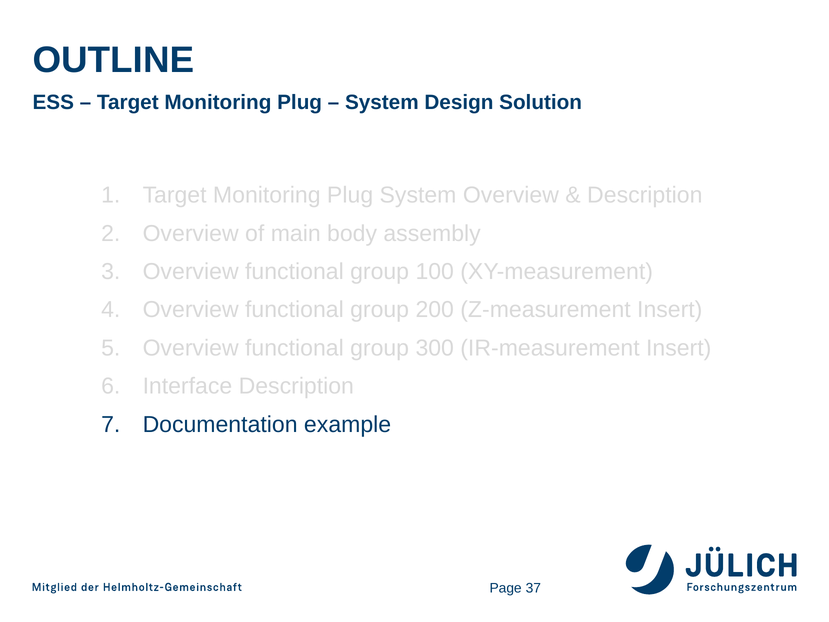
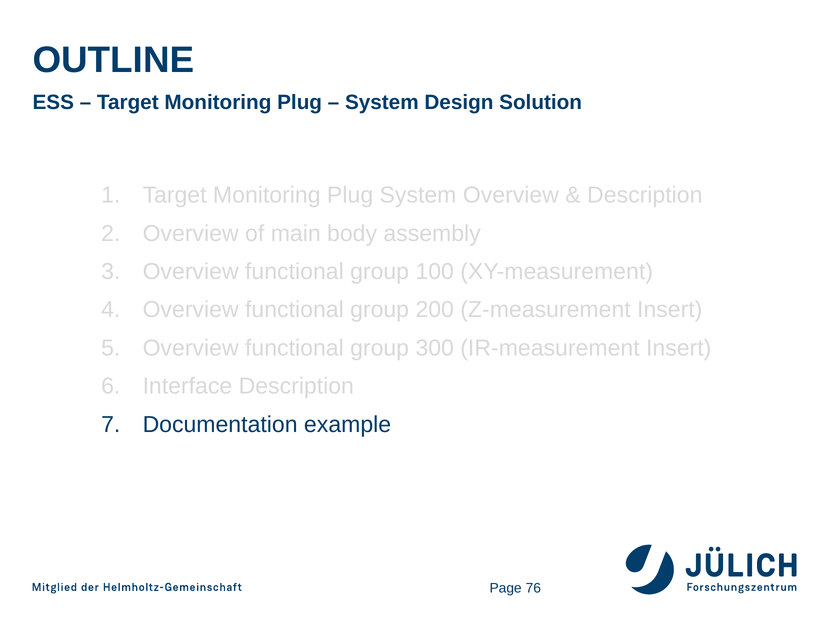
37: 37 -> 76
